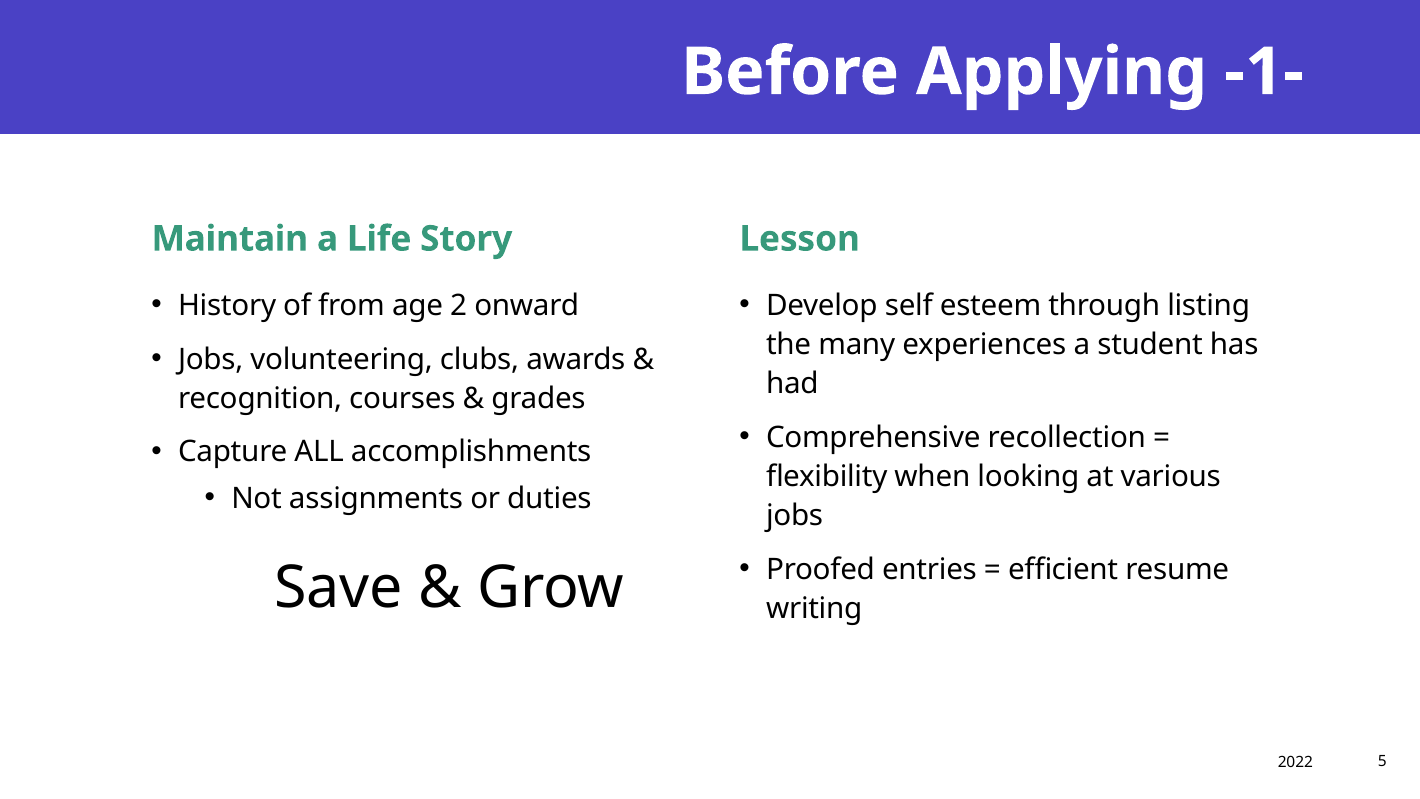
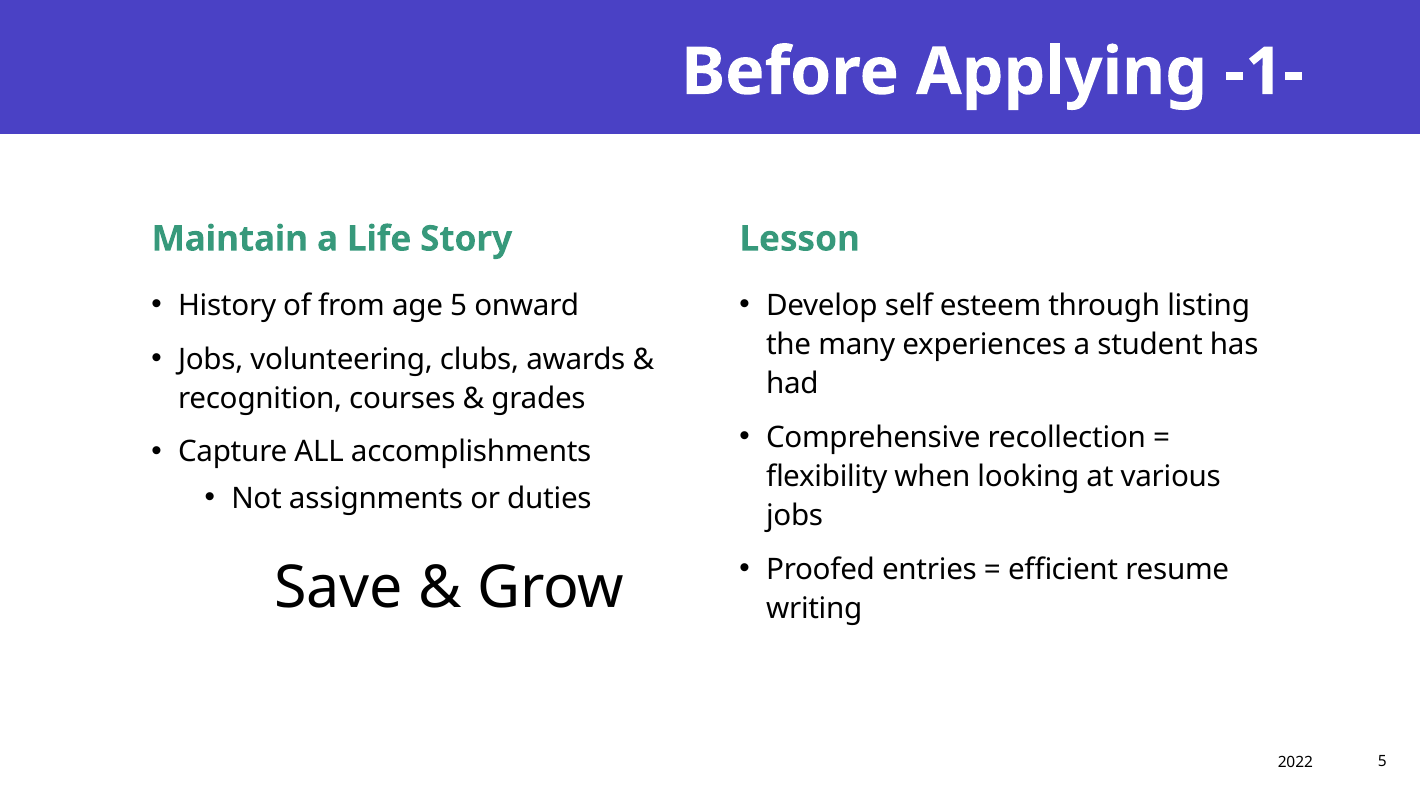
age 2: 2 -> 5
